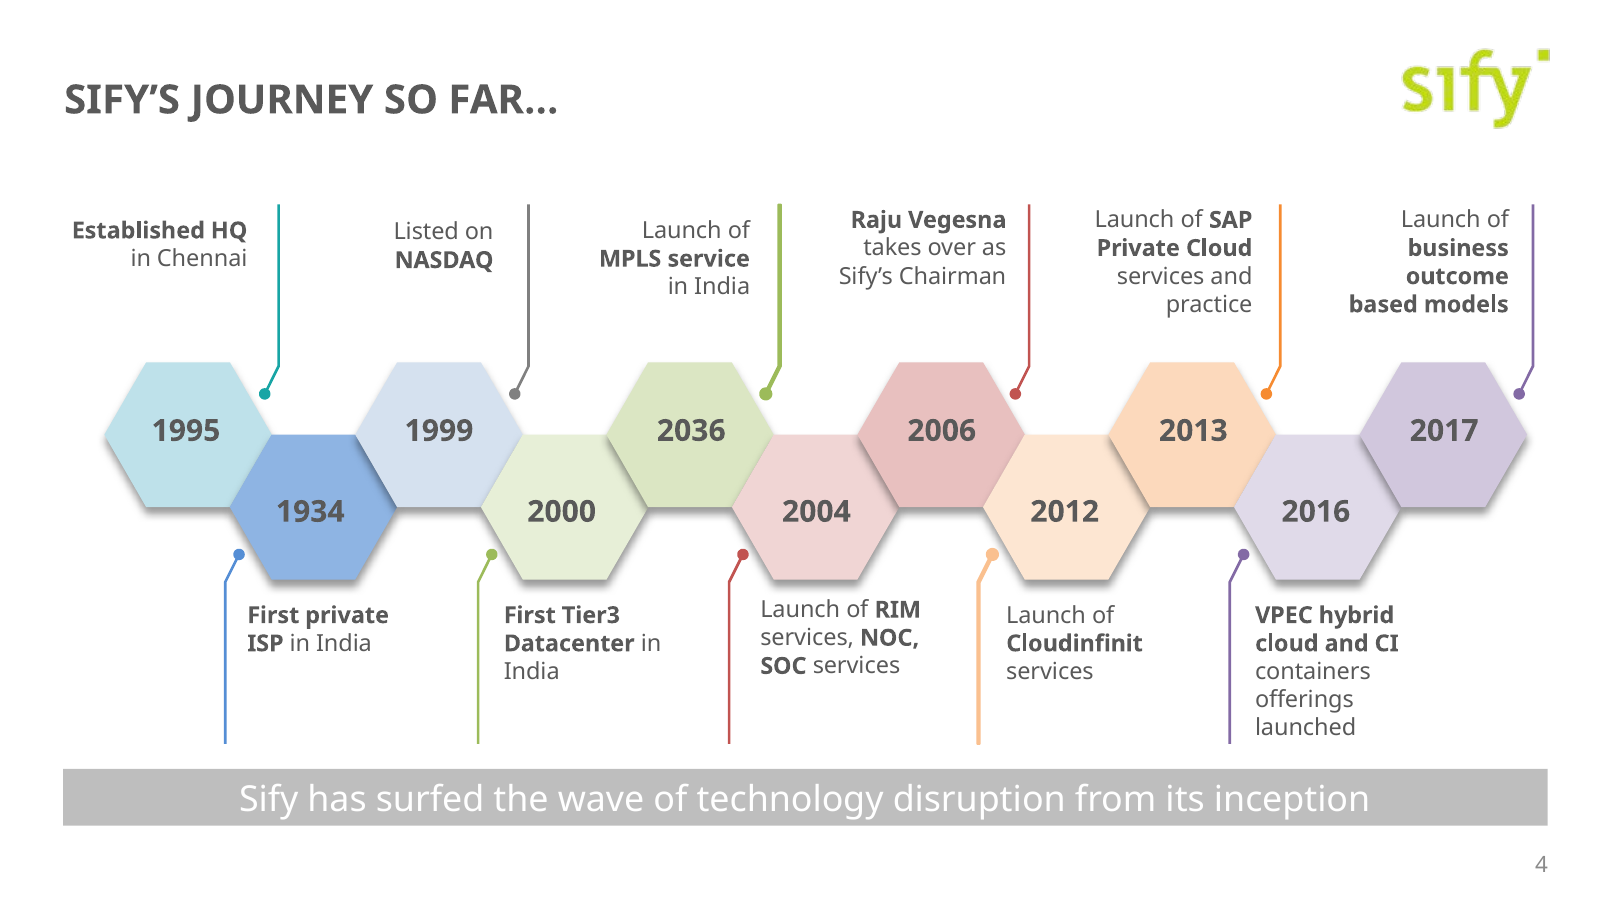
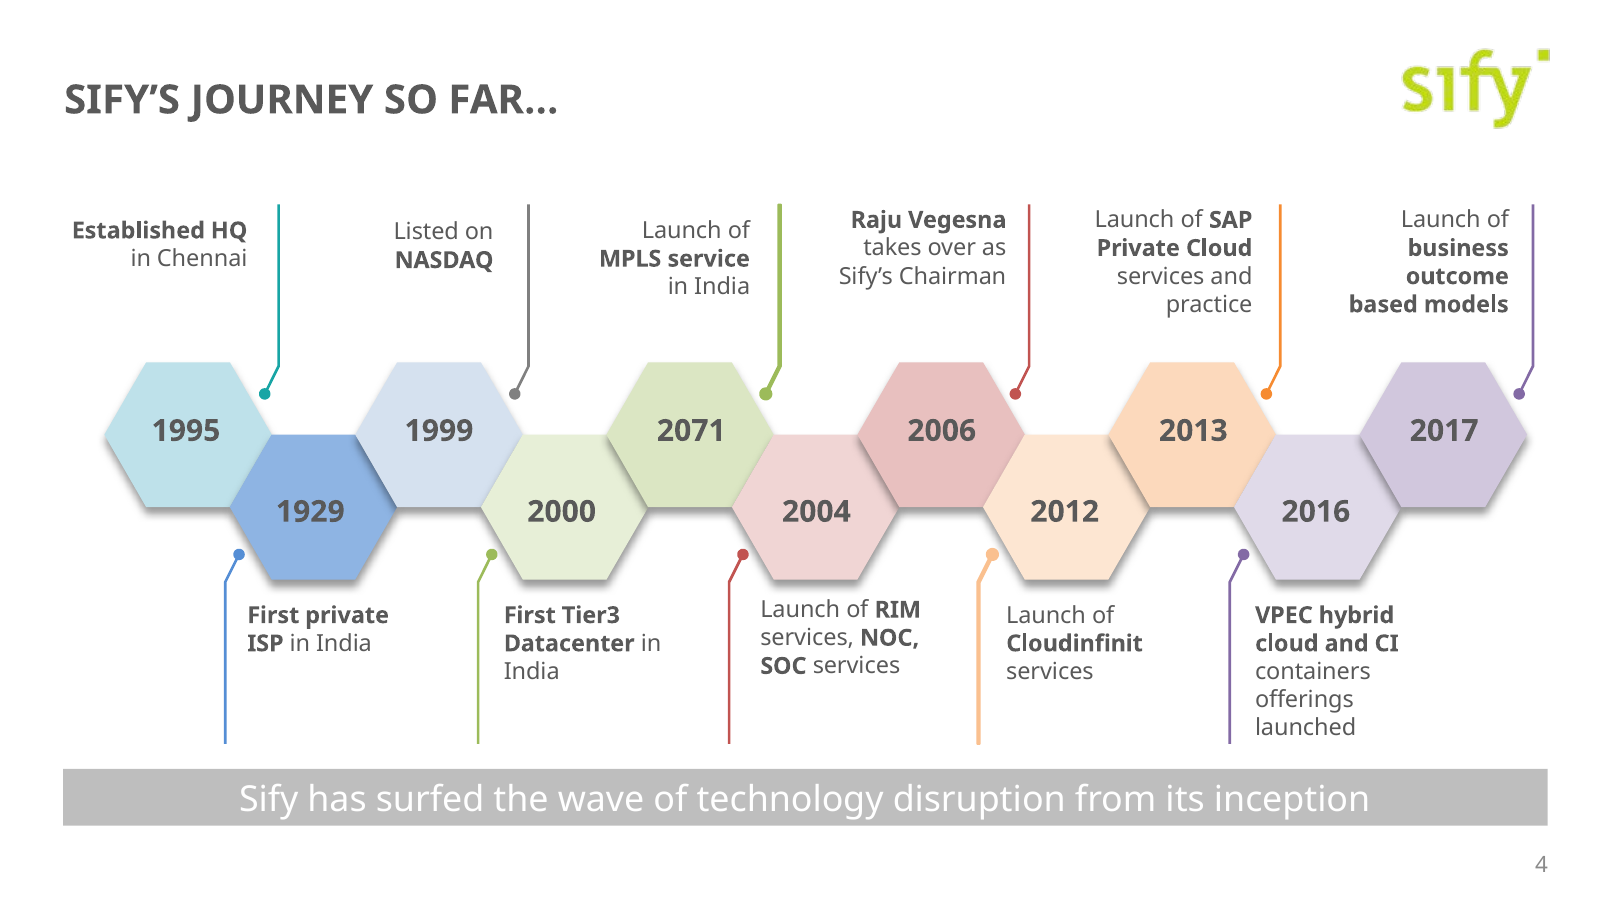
2036: 2036 -> 2071
1934: 1934 -> 1929
